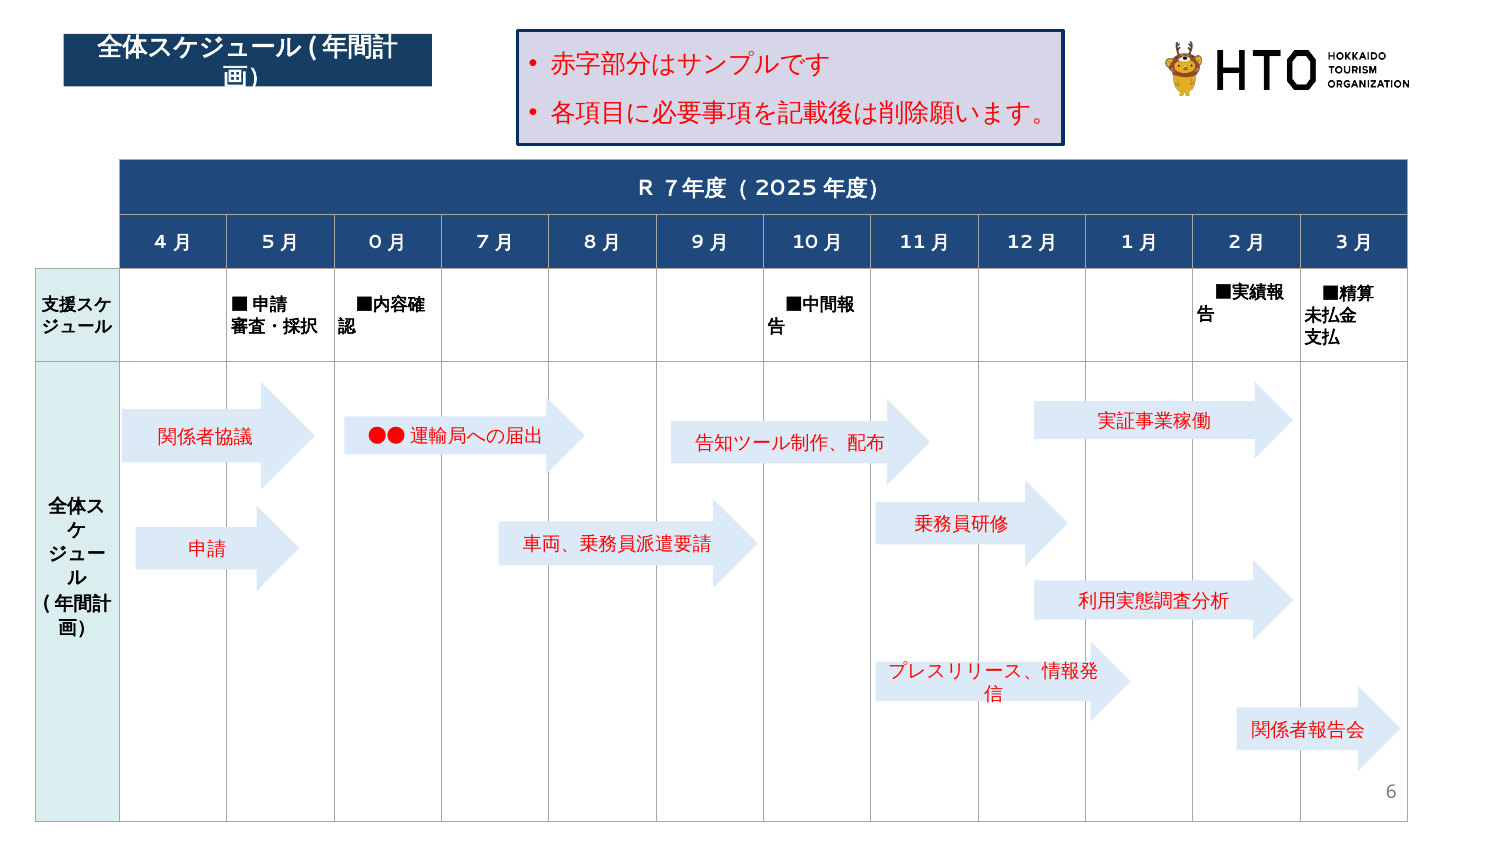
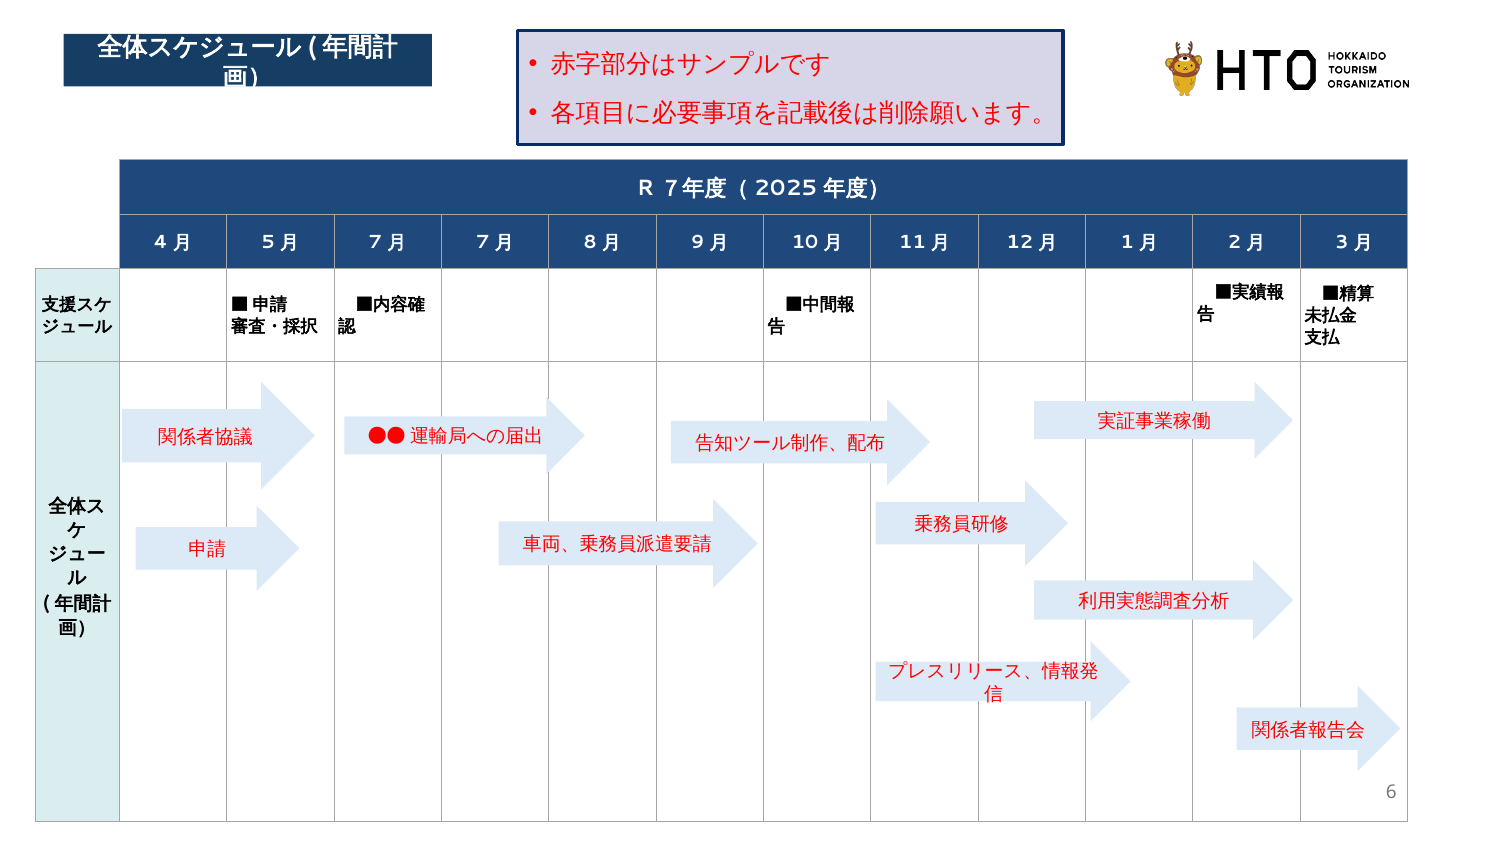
0 at (375, 242): 0 -> 7
